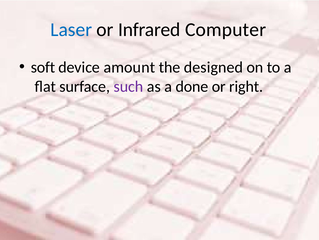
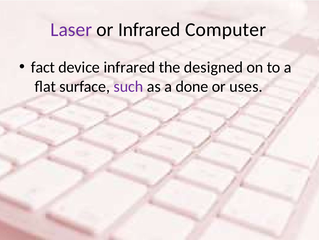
Laser colour: blue -> purple
soft: soft -> fact
device amount: amount -> infrared
right: right -> uses
